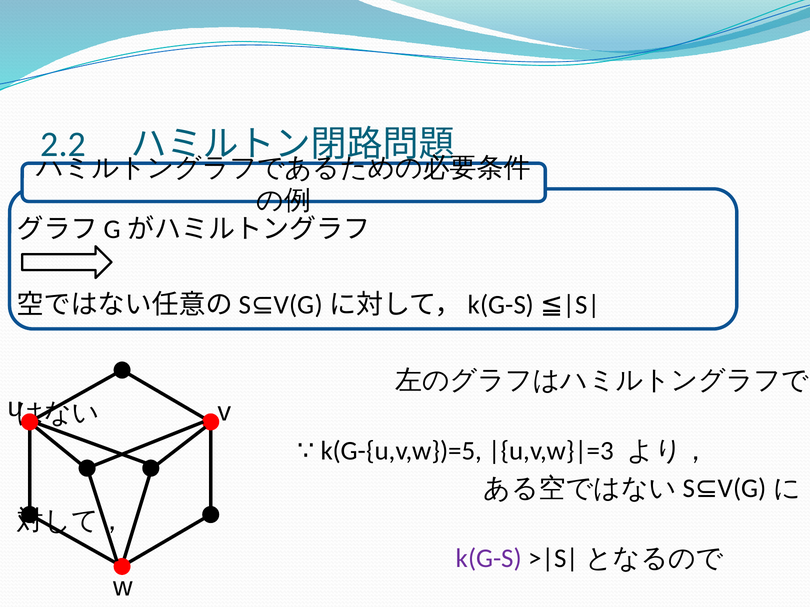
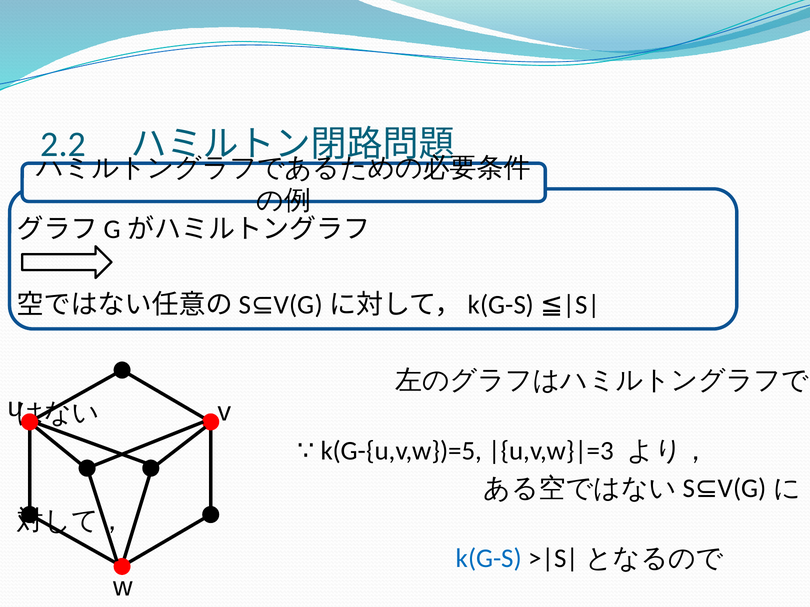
k(G-S colour: purple -> blue
